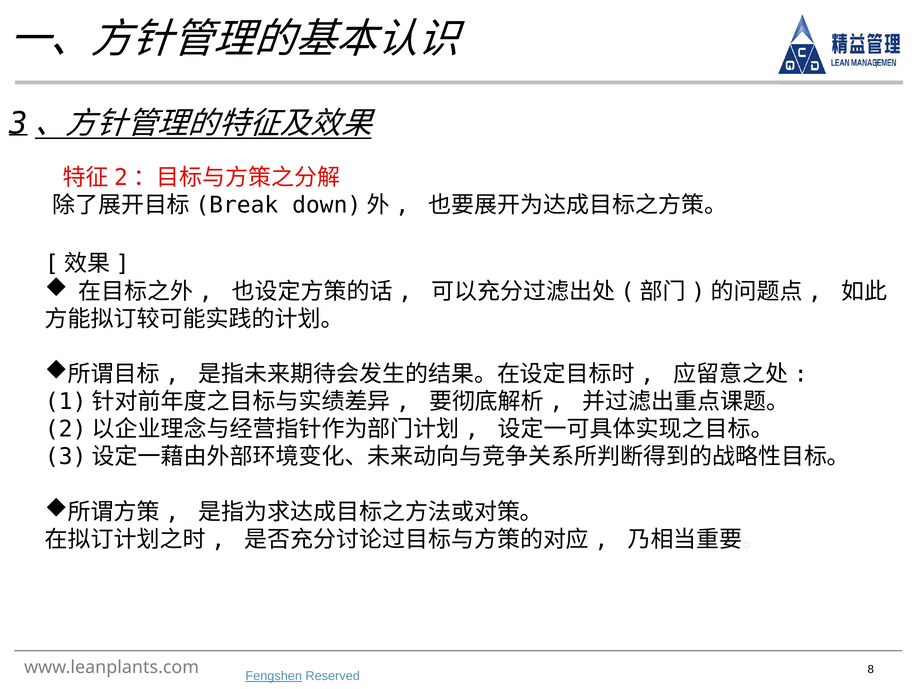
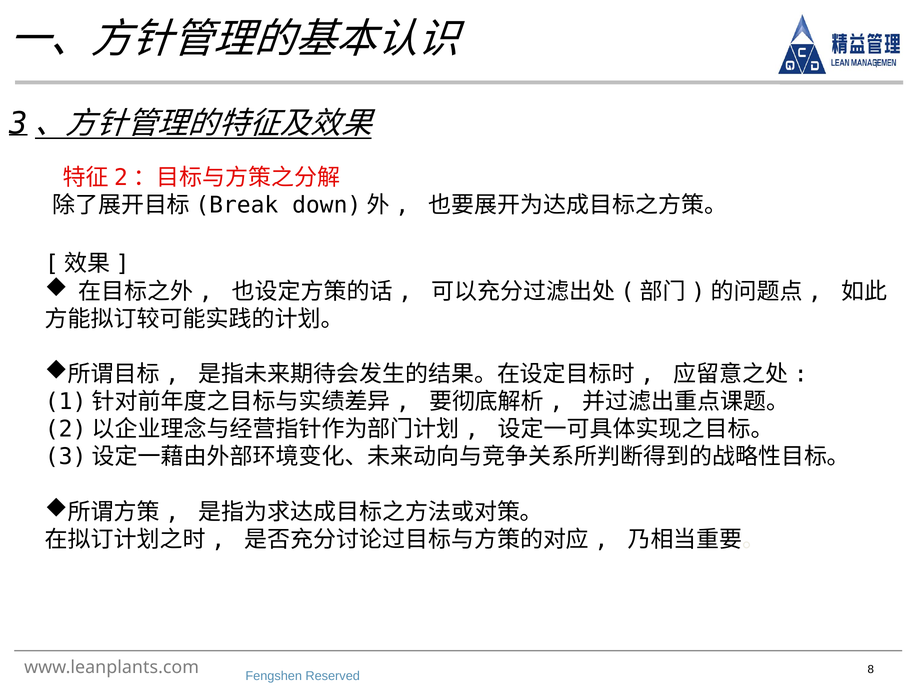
Fengshen underline: present -> none
